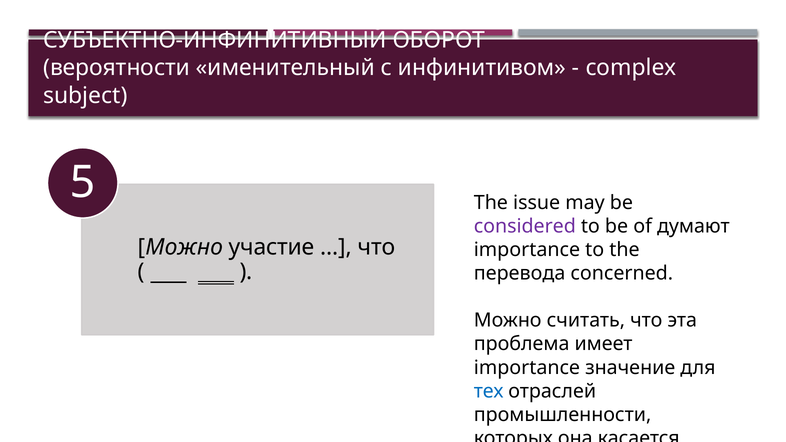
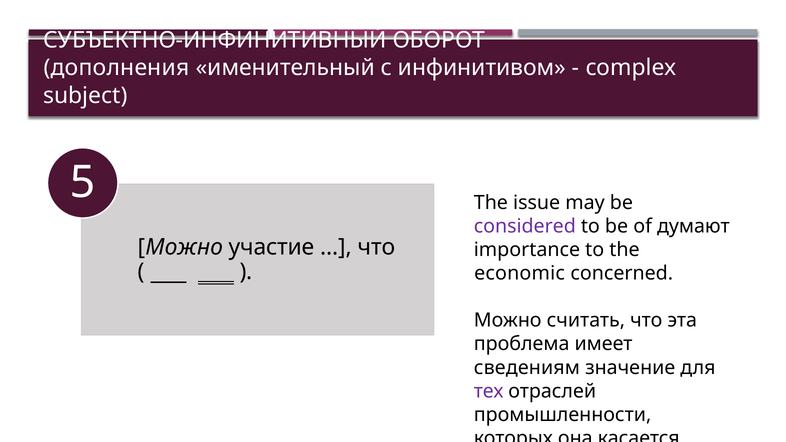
вероятности: вероятности -> дополнения
перевода: перевода -> economic
importance at (527, 368): importance -> сведениям
тех colour: blue -> purple
